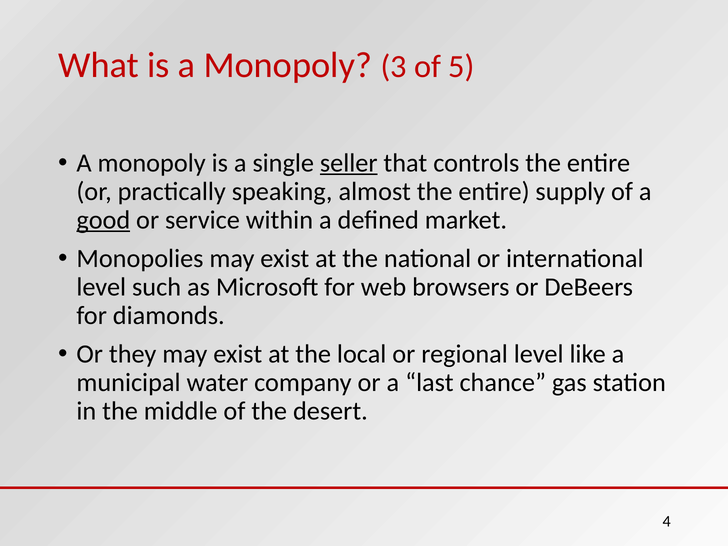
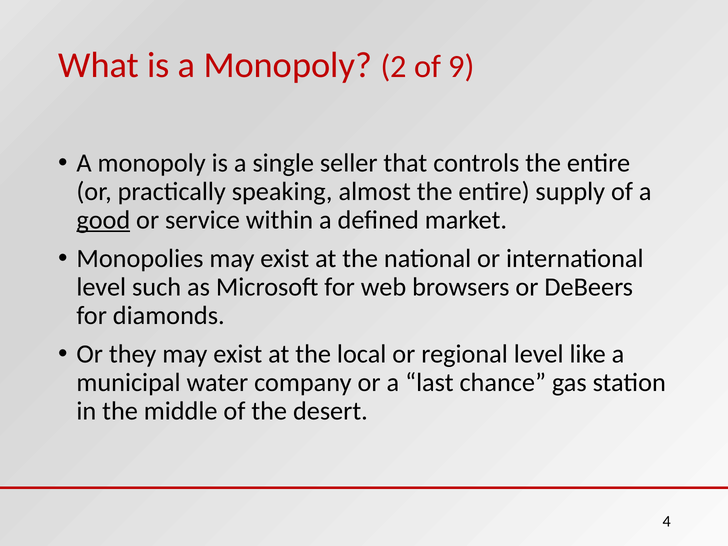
3: 3 -> 2
5: 5 -> 9
seller underline: present -> none
